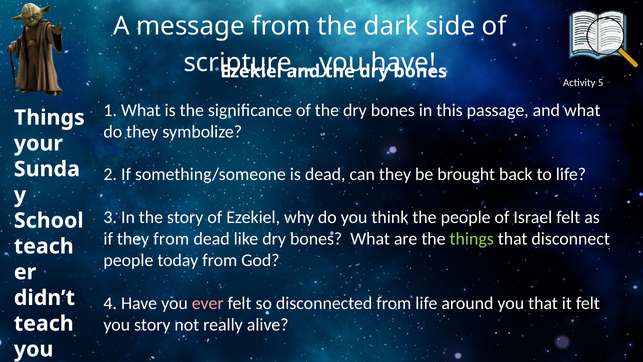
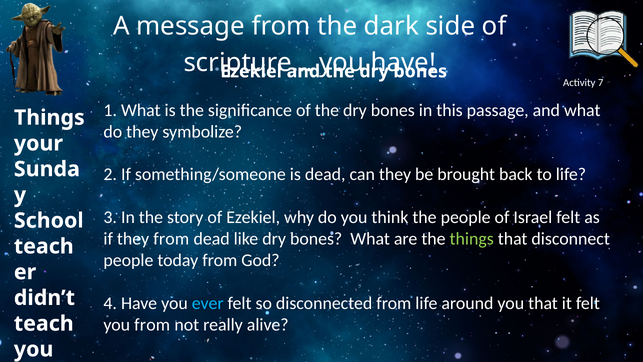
5: 5 -> 7
ever colour: pink -> light blue
you story: story -> from
